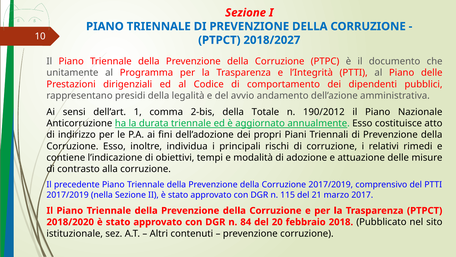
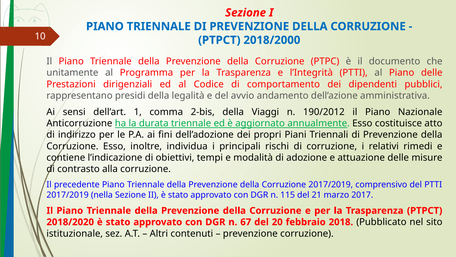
2018/2027: 2018/2027 -> 2018/2000
Totale: Totale -> Viaggi
84: 84 -> 67
